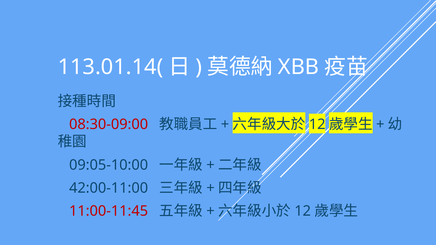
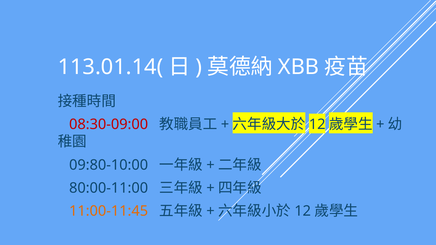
09:05-10:00: 09:05-10:00 -> 09:80-10:00
42:00-11:00: 42:00-11:00 -> 80:00-11:00
11:00-11:45 colour: red -> orange
